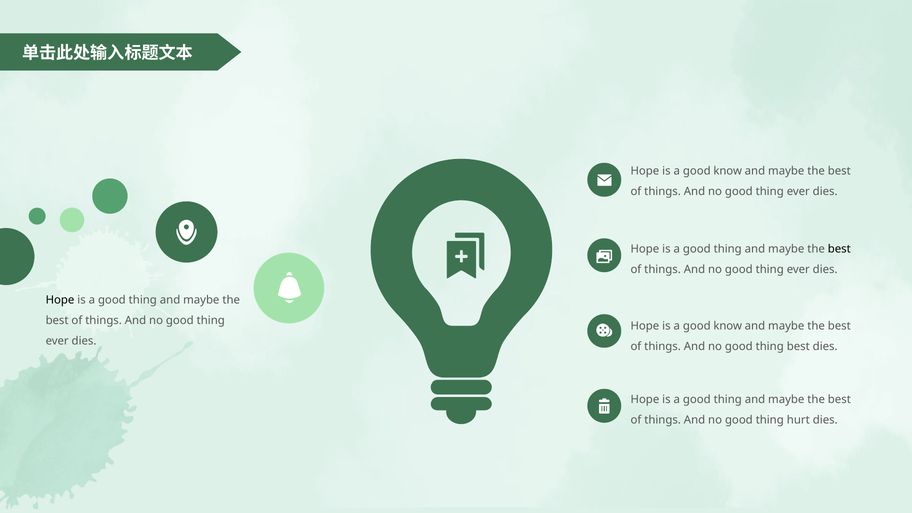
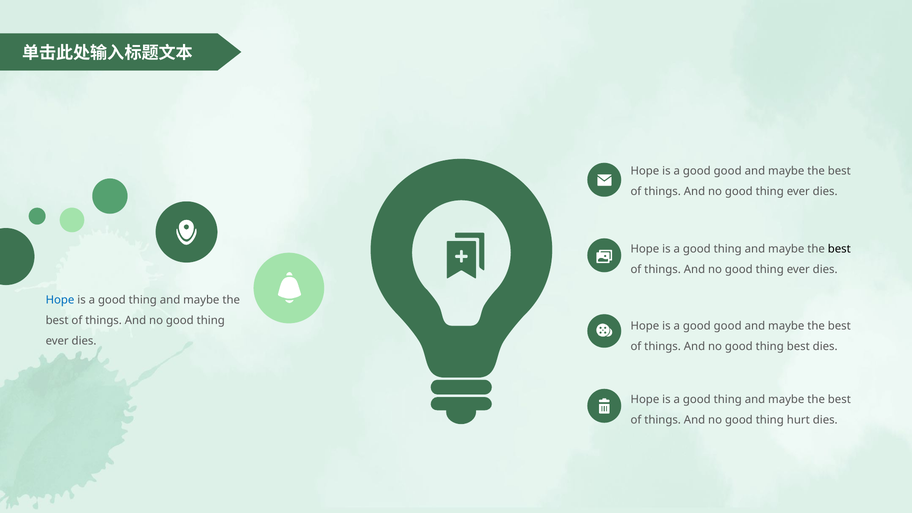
know at (728, 171): know -> good
Hope at (60, 300) colour: black -> blue
know at (728, 326): know -> good
